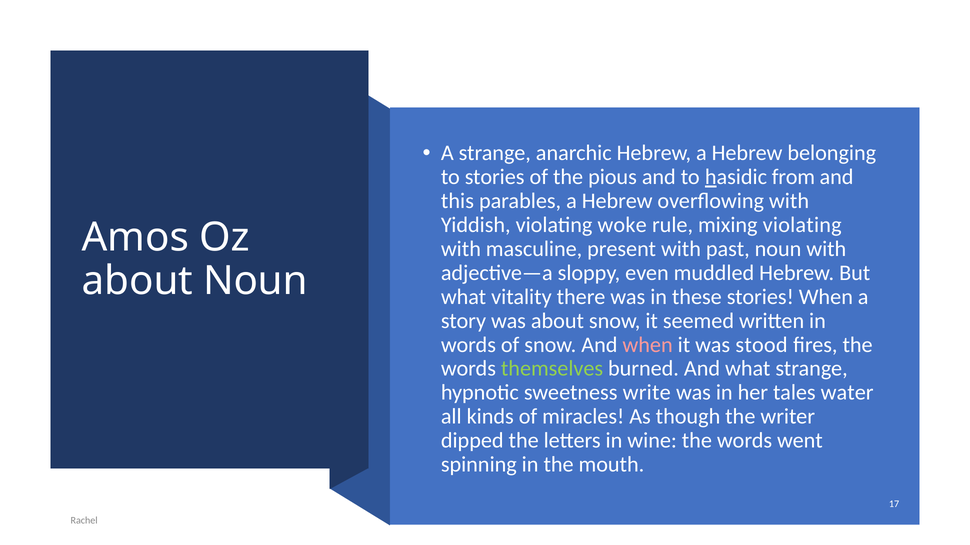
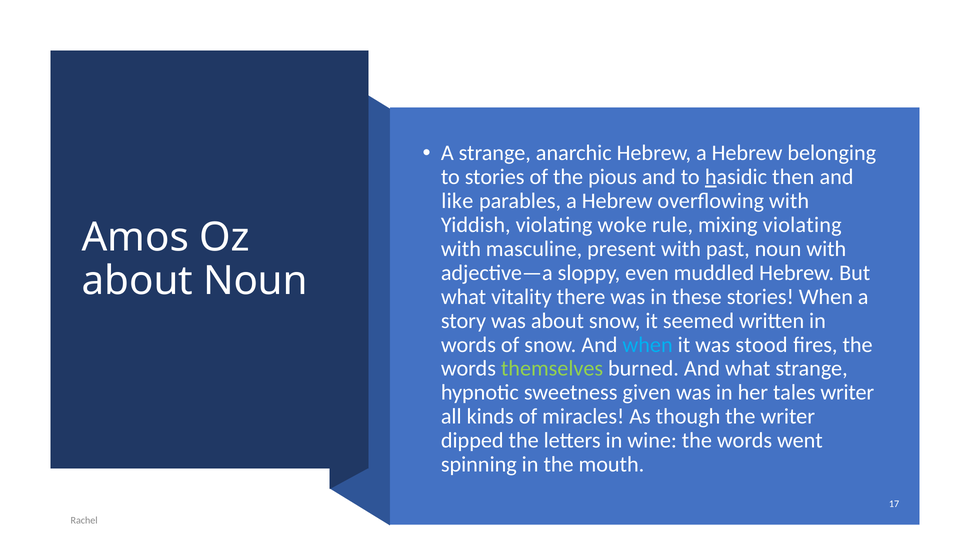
from: from -> then
this: this -> like
when at (648, 345) colour: pink -> light blue
write: write -> given
tales water: water -> writer
